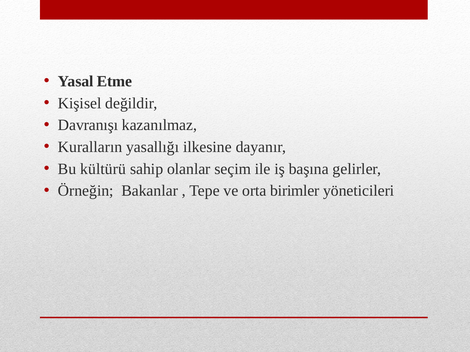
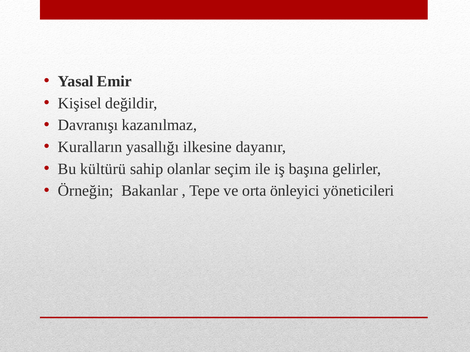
Etme: Etme -> Emir
birimler: birimler -> önleyici
